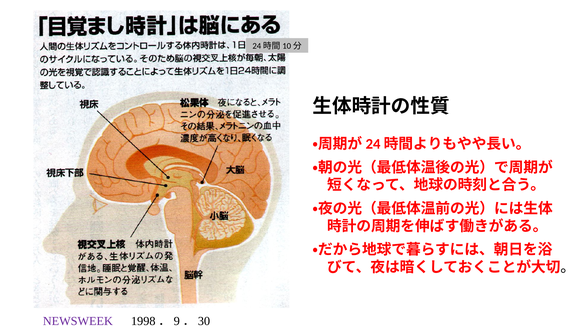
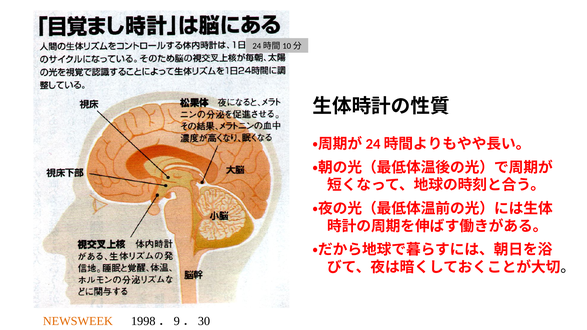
NEWSWEEK colour: purple -> orange
